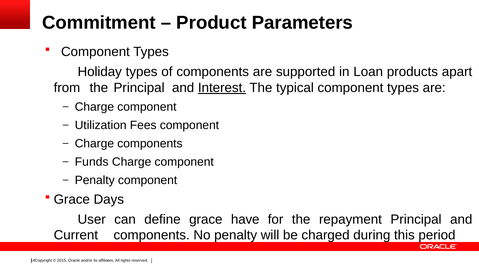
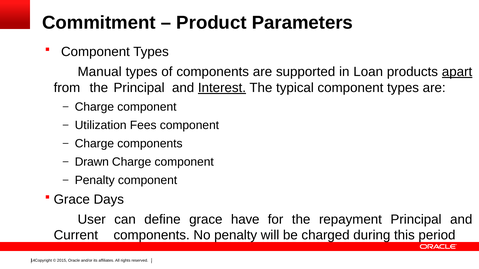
Holiday: Holiday -> Manual
apart underline: none -> present
Funds: Funds -> Drawn
